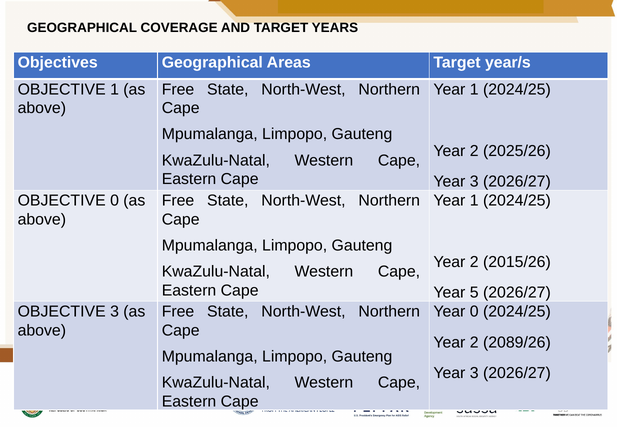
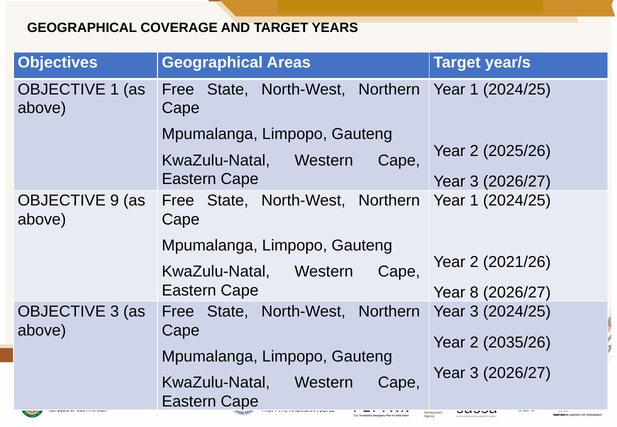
OBJECTIVE 0: 0 -> 9
2015/26: 2015/26 -> 2021/26
5: 5 -> 8
0 at (474, 312): 0 -> 3
2089/26: 2089/26 -> 2035/26
